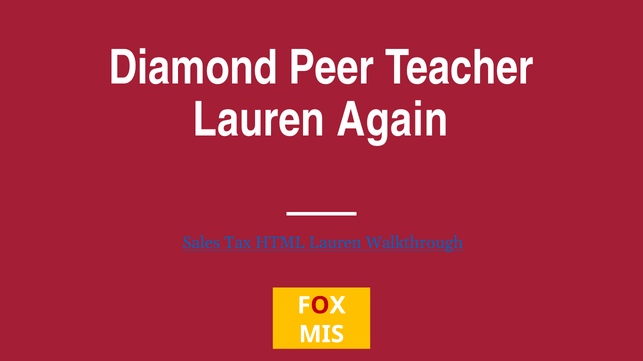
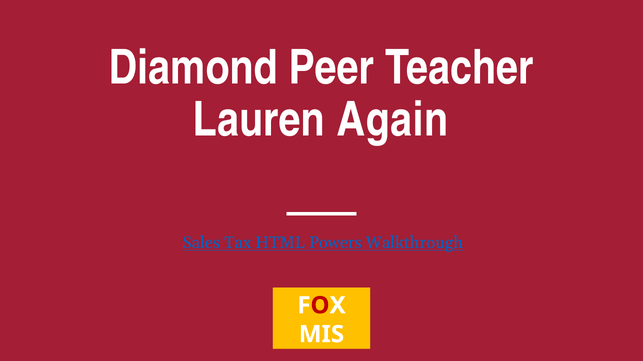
HTML Lauren: Lauren -> Powers
